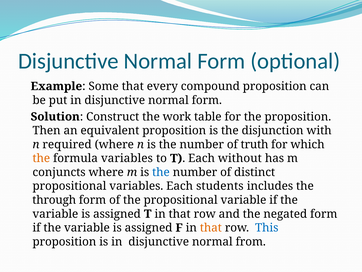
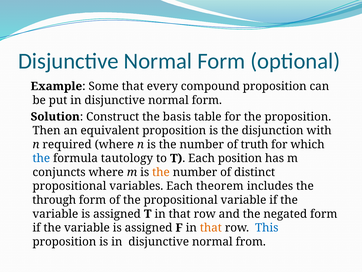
work: work -> basis
the at (41, 158) colour: orange -> blue
formula variables: variables -> tautology
without: without -> position
the at (161, 172) colour: blue -> orange
students: students -> theorem
